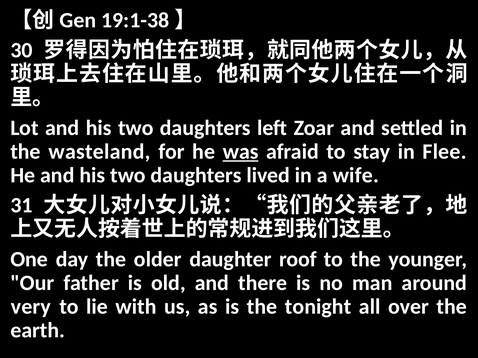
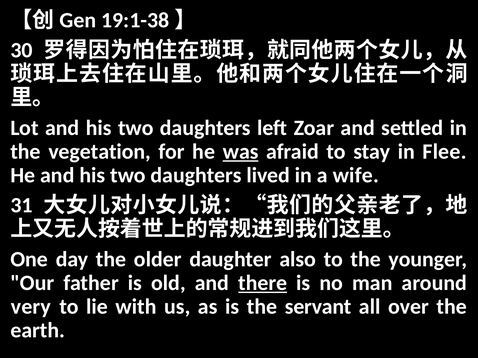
wasteland: wasteland -> vegetation
roof: roof -> also
there underline: none -> present
tonight: tonight -> servant
